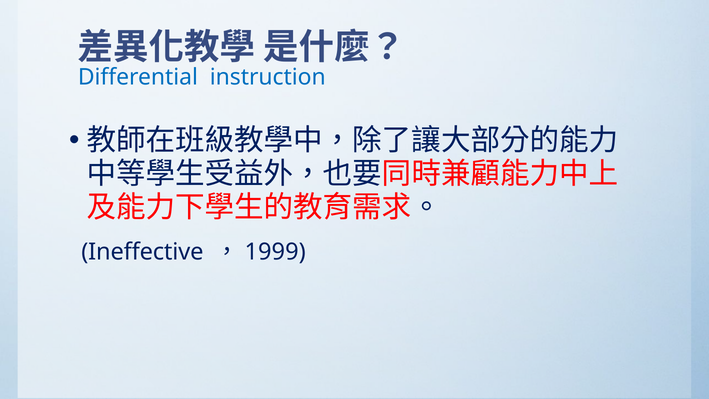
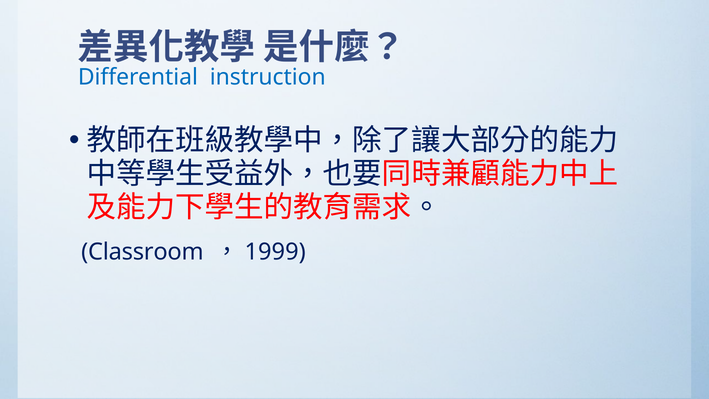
Ineffective: Ineffective -> Classroom
